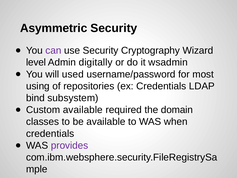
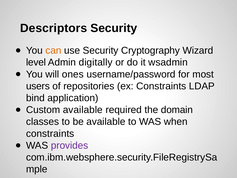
Asymmetric: Asymmetric -> Descriptors
can colour: purple -> orange
used: used -> ones
using: using -> users
ex Credentials: Credentials -> Constraints
subsystem: subsystem -> application
credentials at (50, 133): credentials -> constraints
